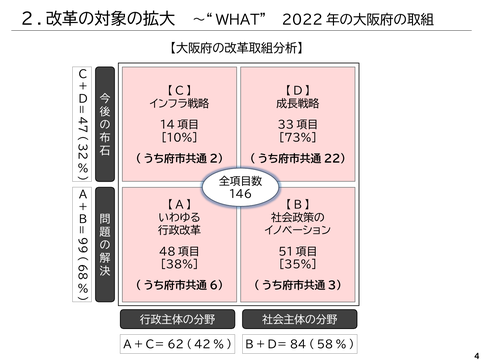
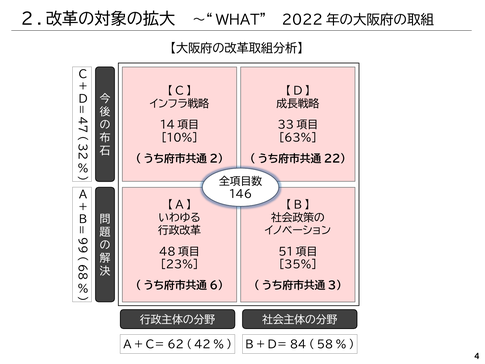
73%: 73% -> 63%
38%: 38% -> 23%
